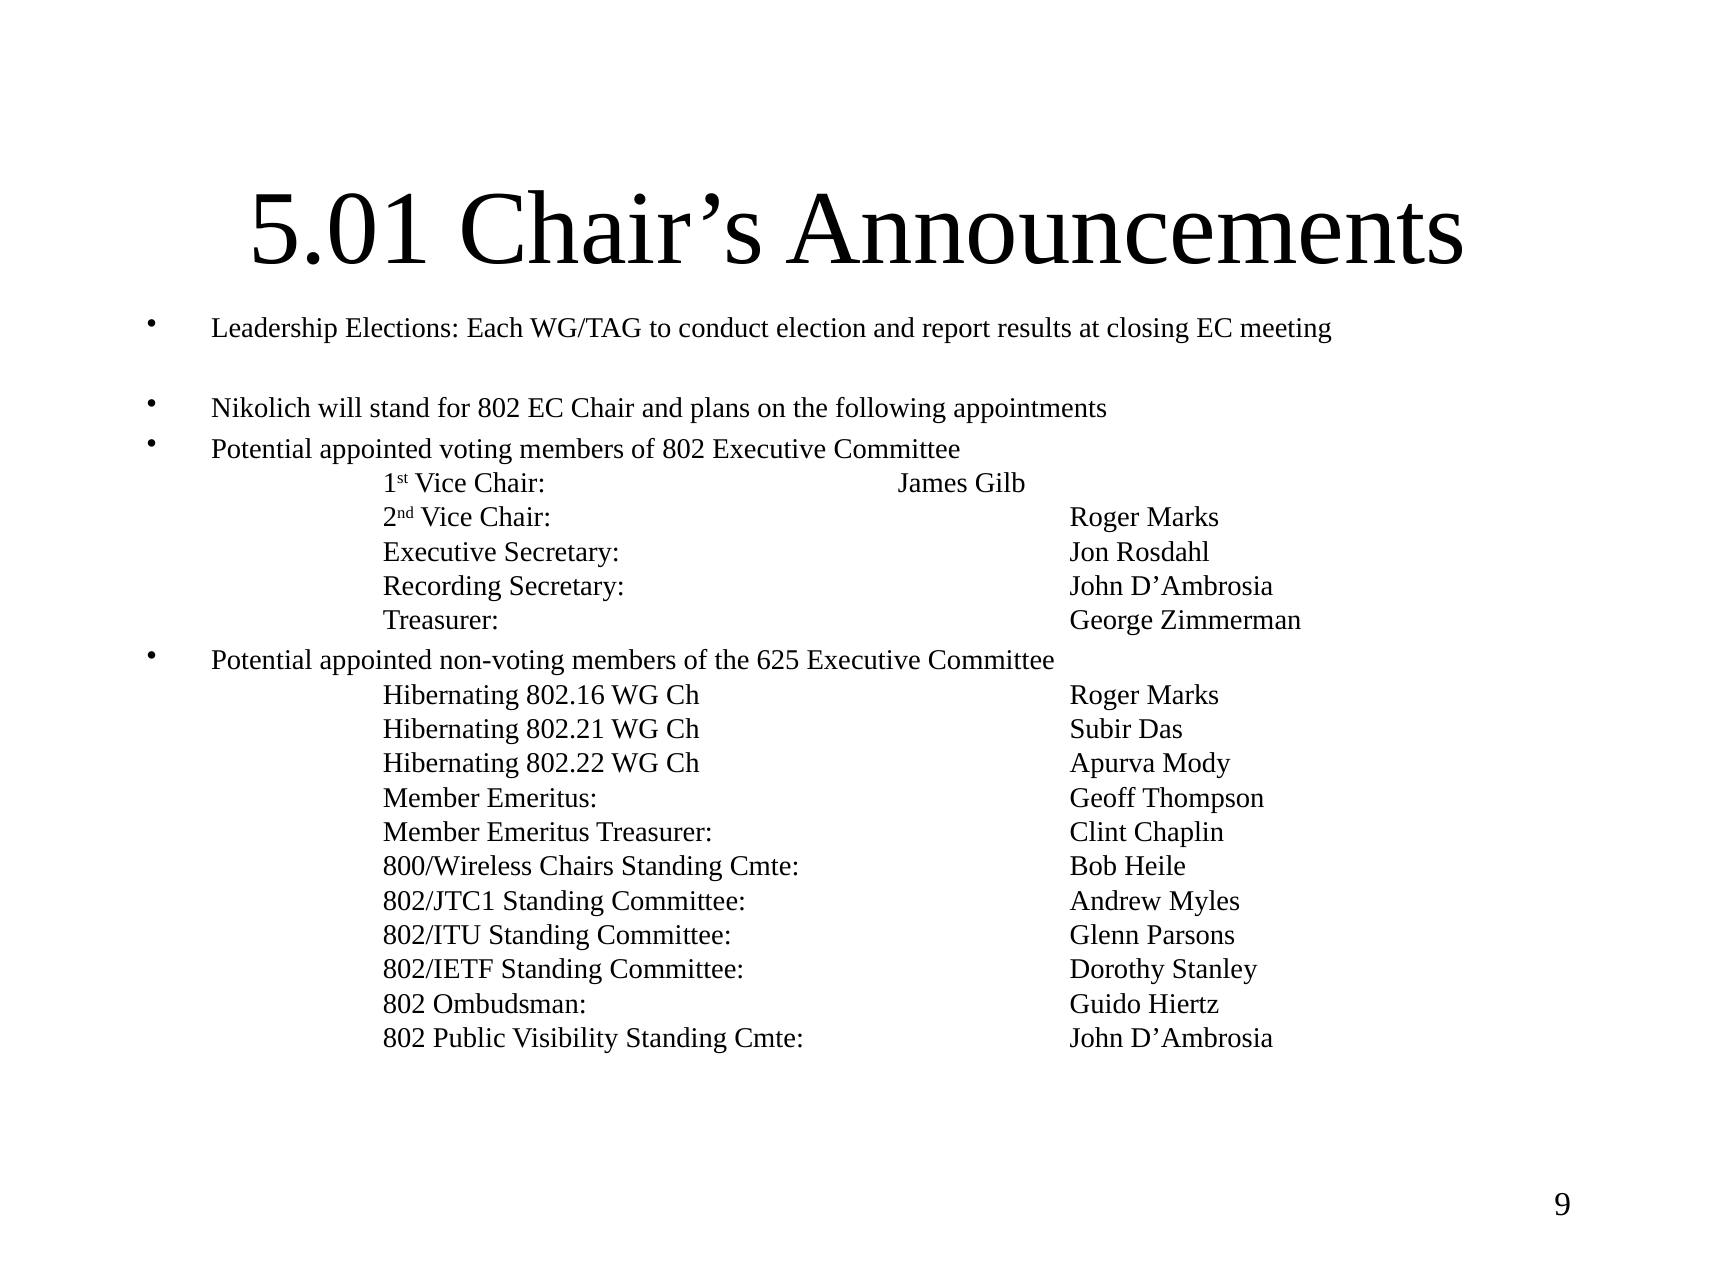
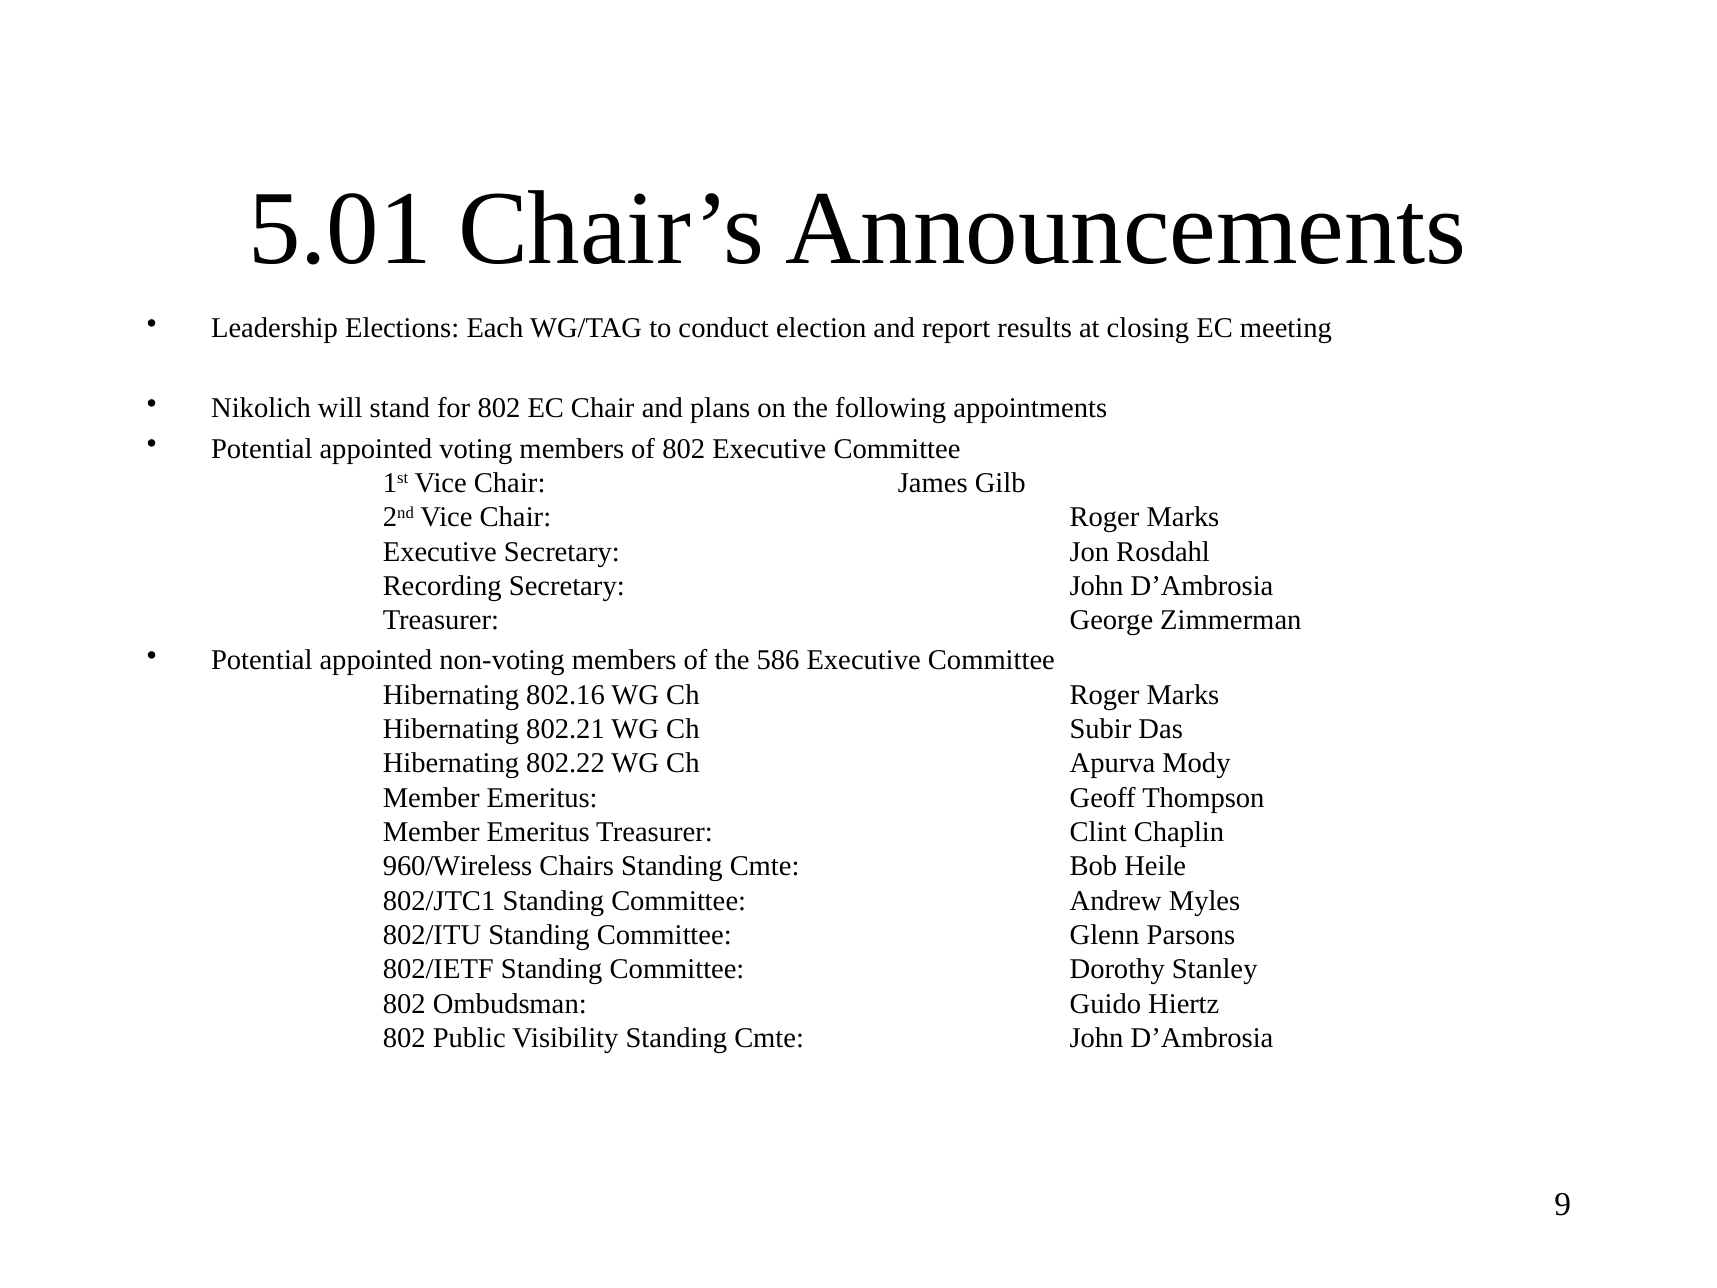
625: 625 -> 586
800/Wireless: 800/Wireless -> 960/Wireless
